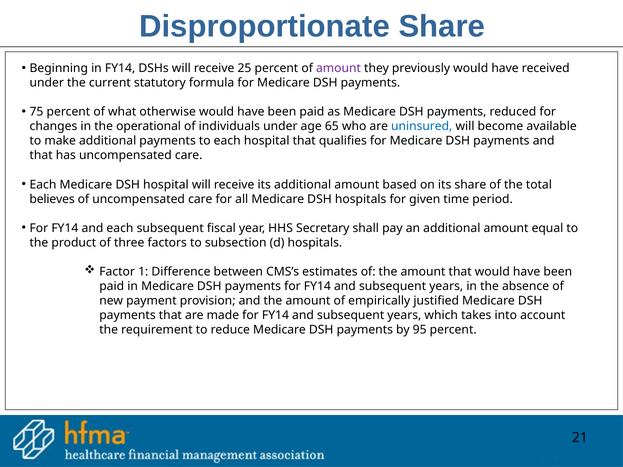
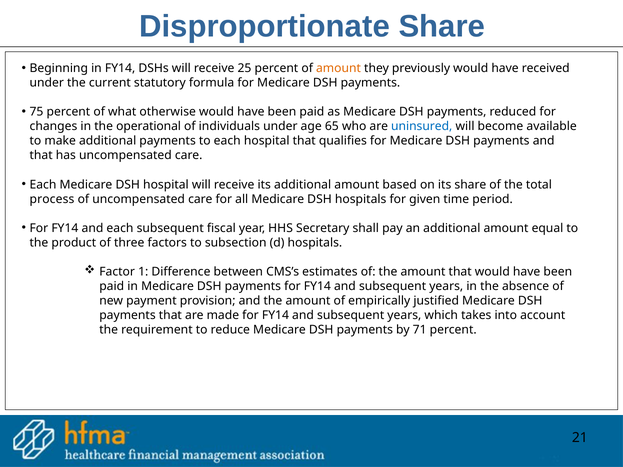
amount at (338, 68) colour: purple -> orange
believes: believes -> process
95: 95 -> 71
